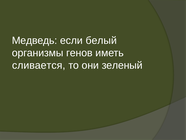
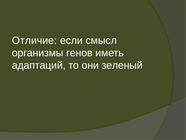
Медведь: Медведь -> Отличие
белый: белый -> смысл
сливается: сливается -> адаптаций
